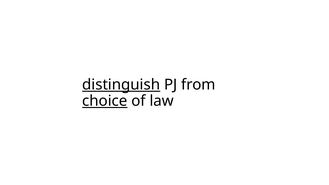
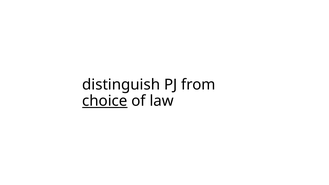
distinguish underline: present -> none
